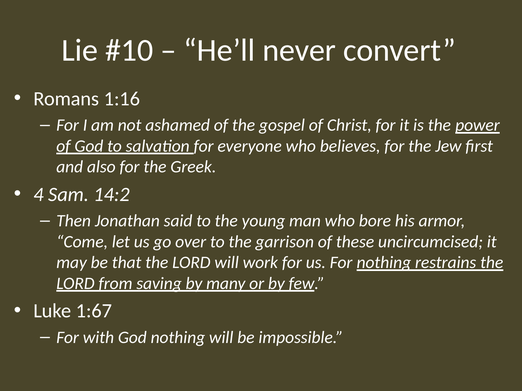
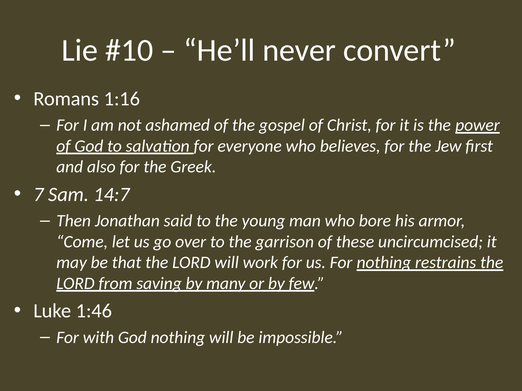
4: 4 -> 7
14:2: 14:2 -> 14:7
1:67: 1:67 -> 1:46
